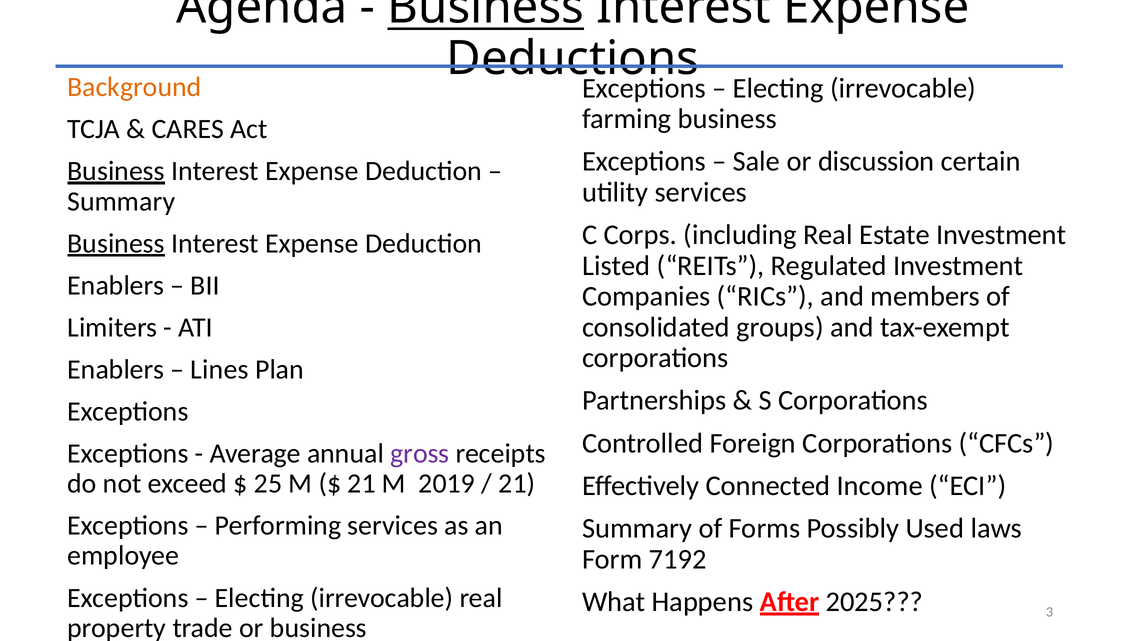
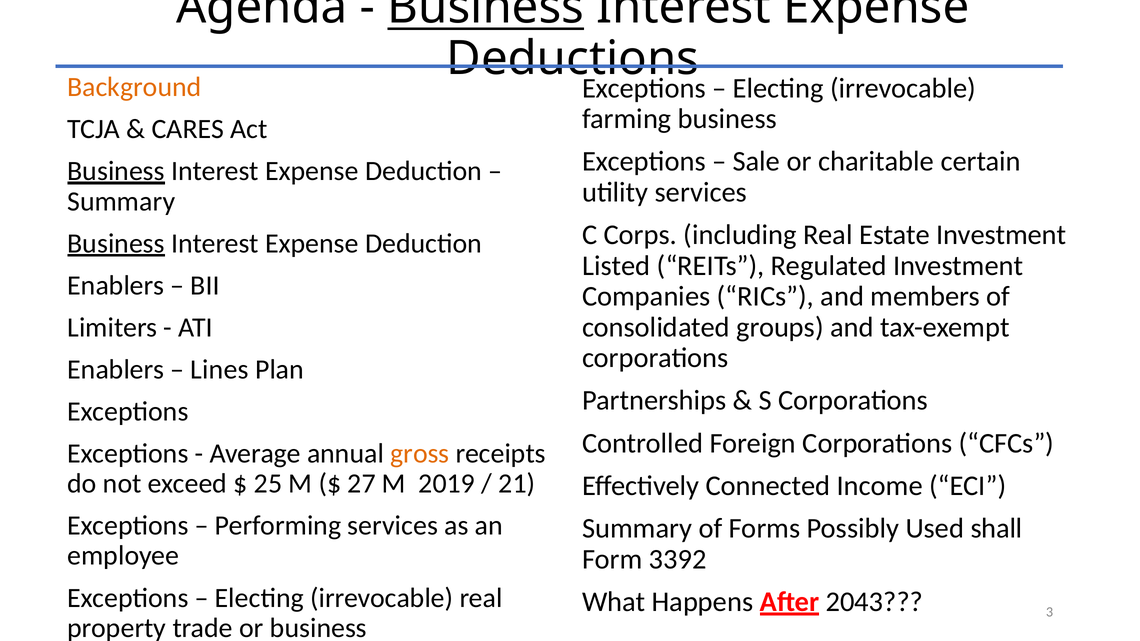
discussion: discussion -> charitable
gross colour: purple -> orange
21 at (362, 484): 21 -> 27
laws: laws -> shall
7192: 7192 -> 3392
2025: 2025 -> 2043
